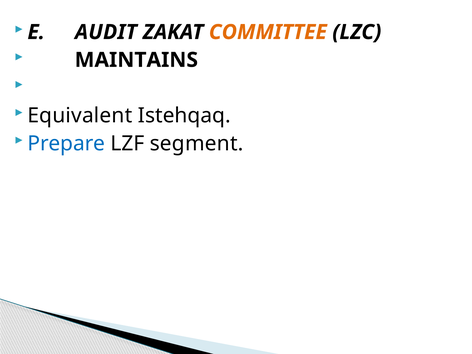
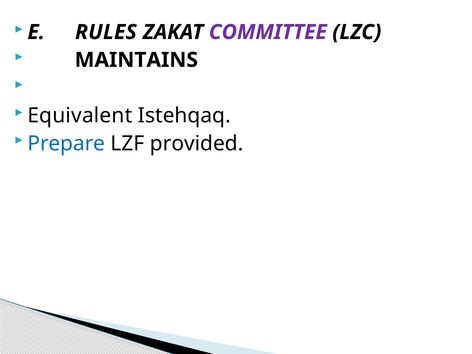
AUDIT: AUDIT -> RULES
COMMITTEE colour: orange -> purple
segment: segment -> provided
